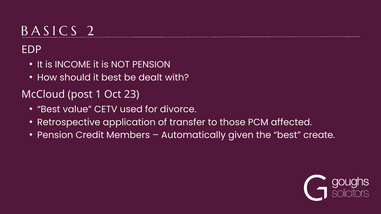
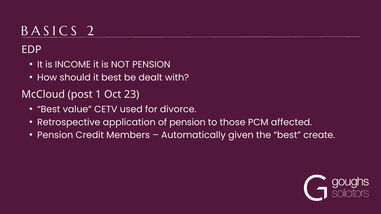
of transfer: transfer -> pension
